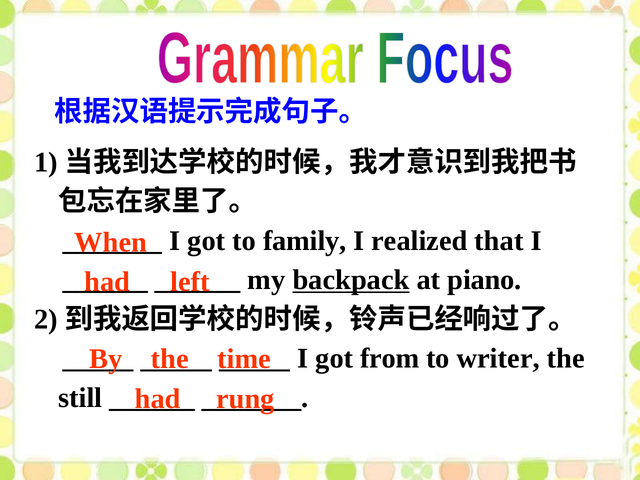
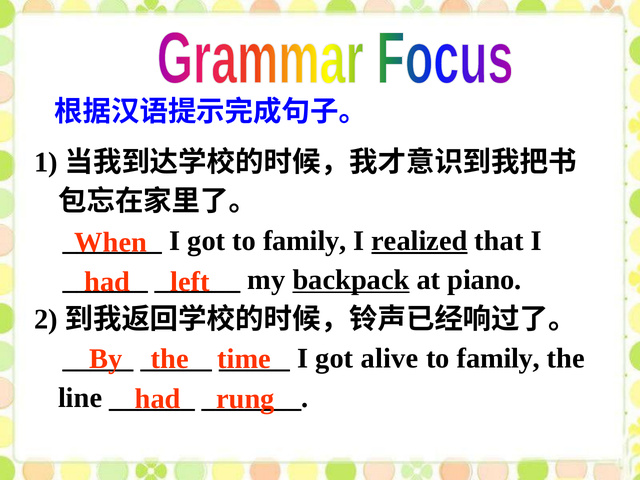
realized underline: none -> present
from: from -> alive
writer at (498, 359): writer -> family
still: still -> line
